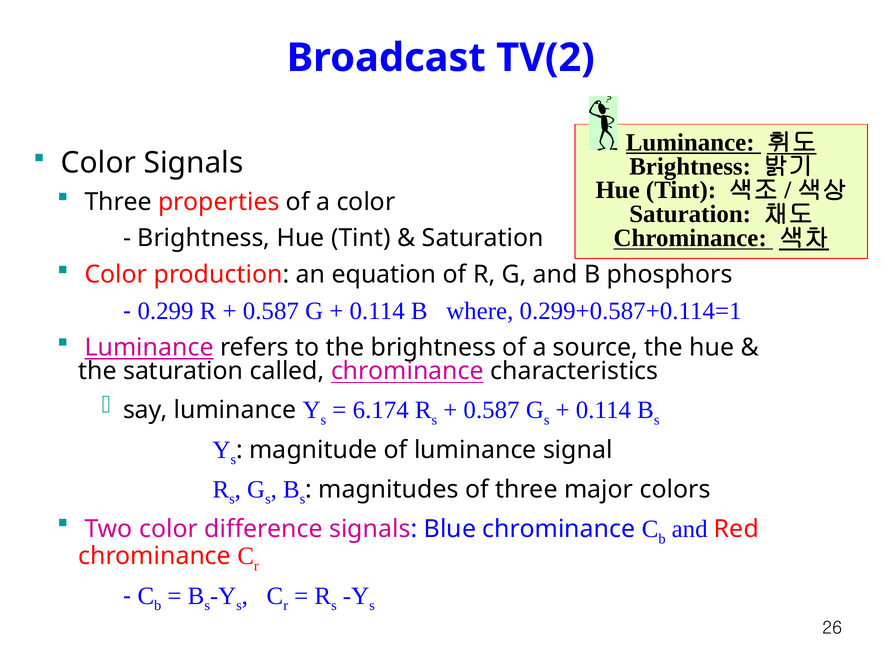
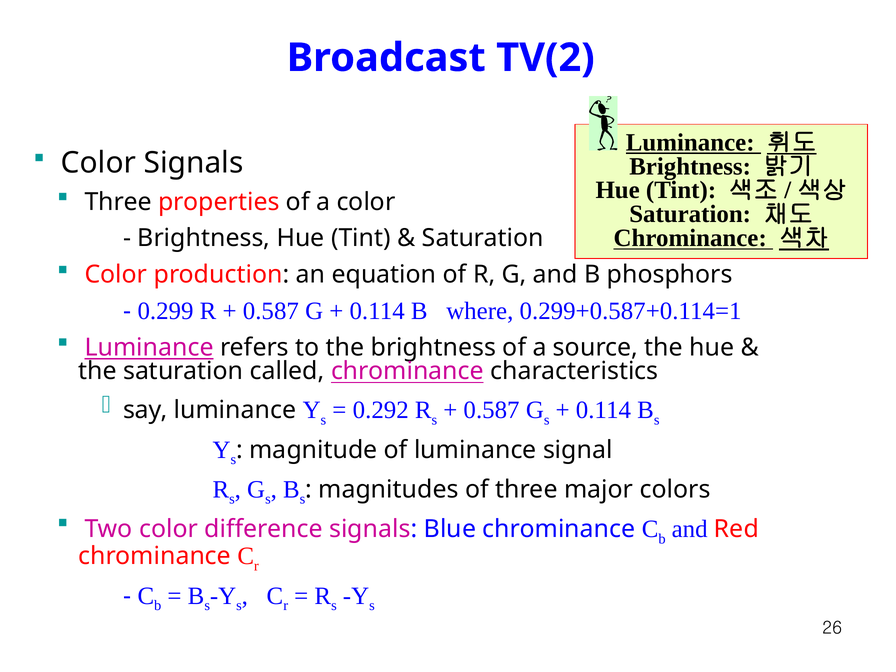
6.174: 6.174 -> 0.292
